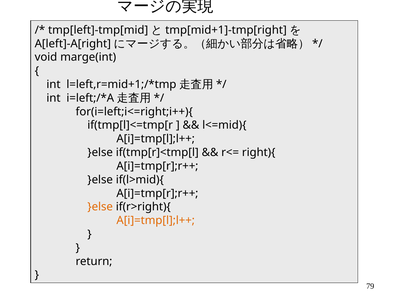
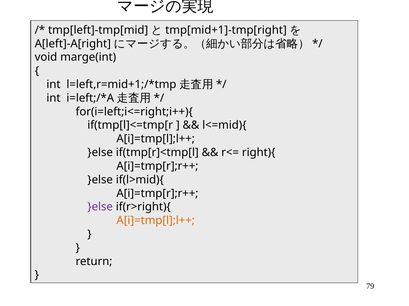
}else at (100, 207) colour: orange -> purple
